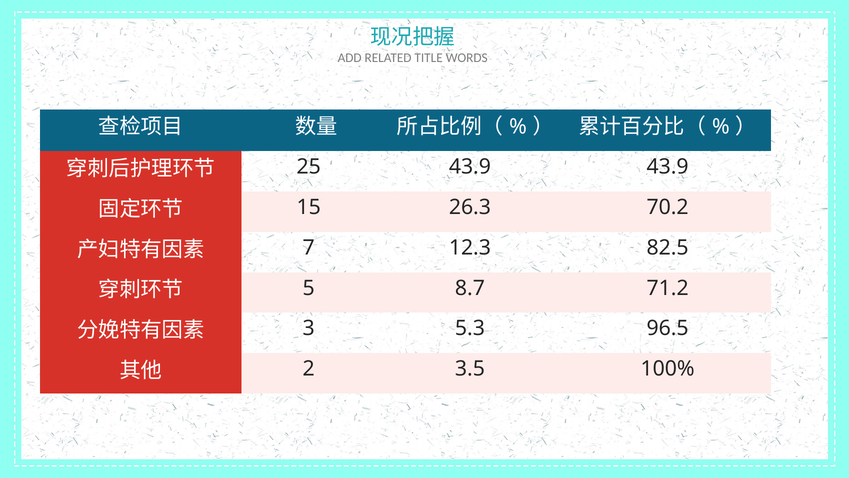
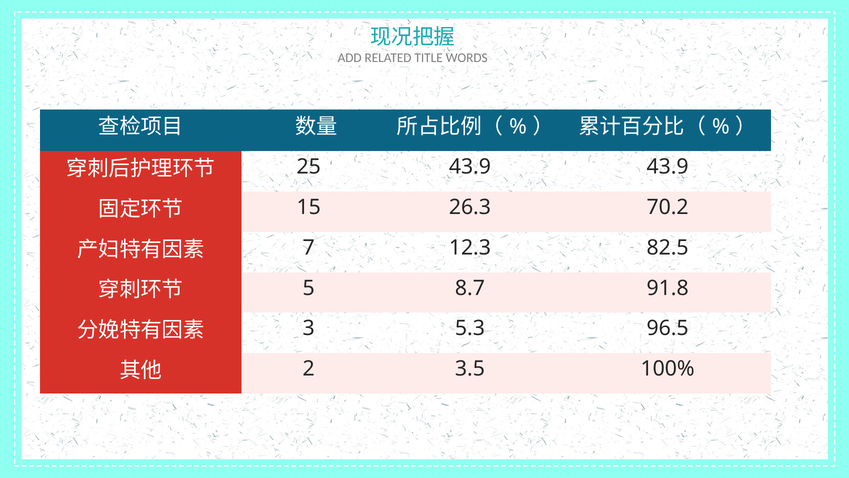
71.2: 71.2 -> 91.8
